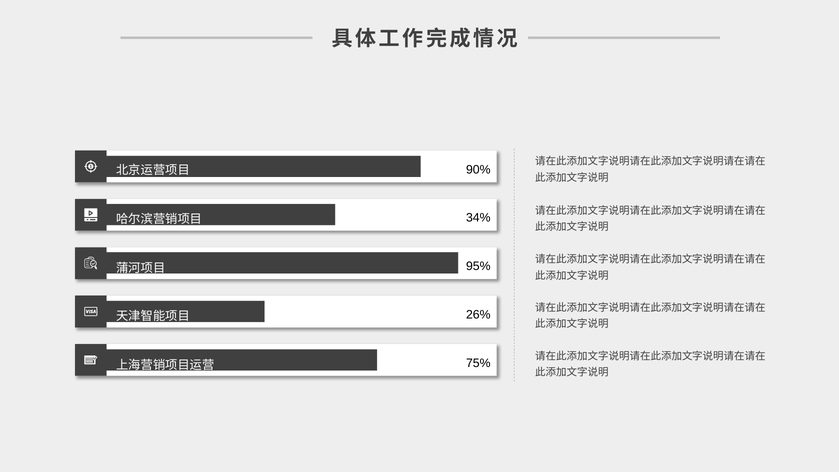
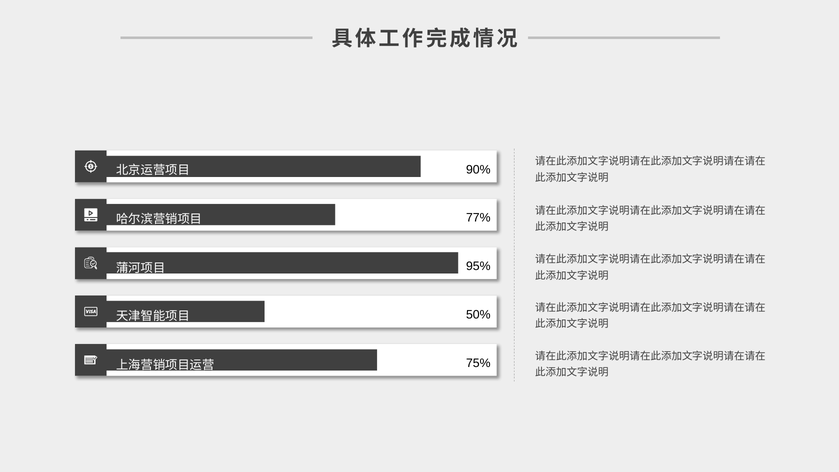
34%: 34% -> 77%
26%: 26% -> 50%
